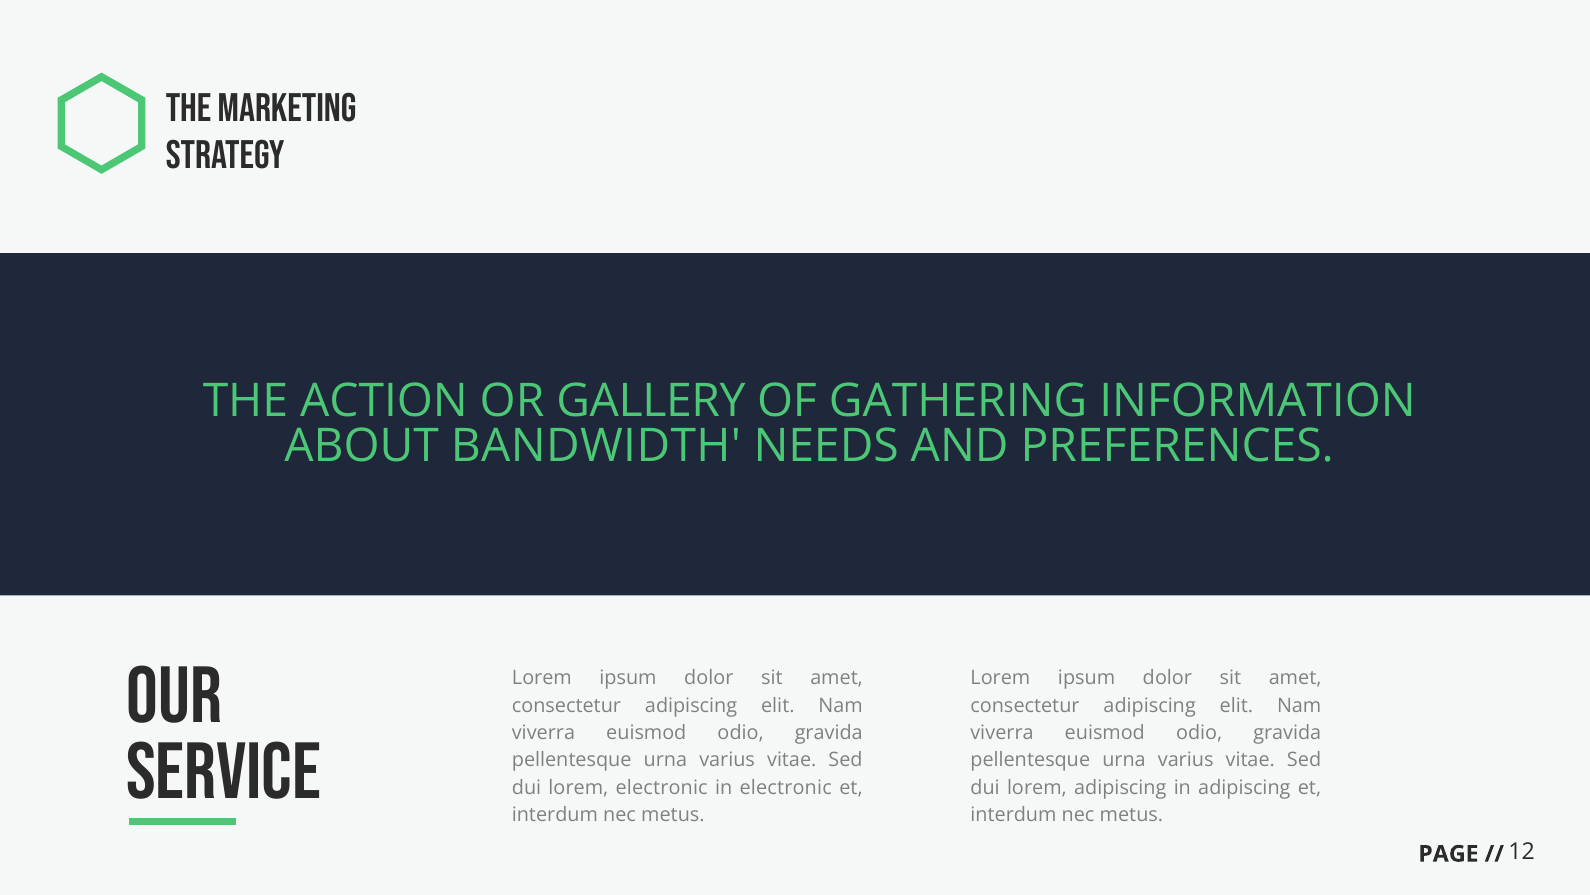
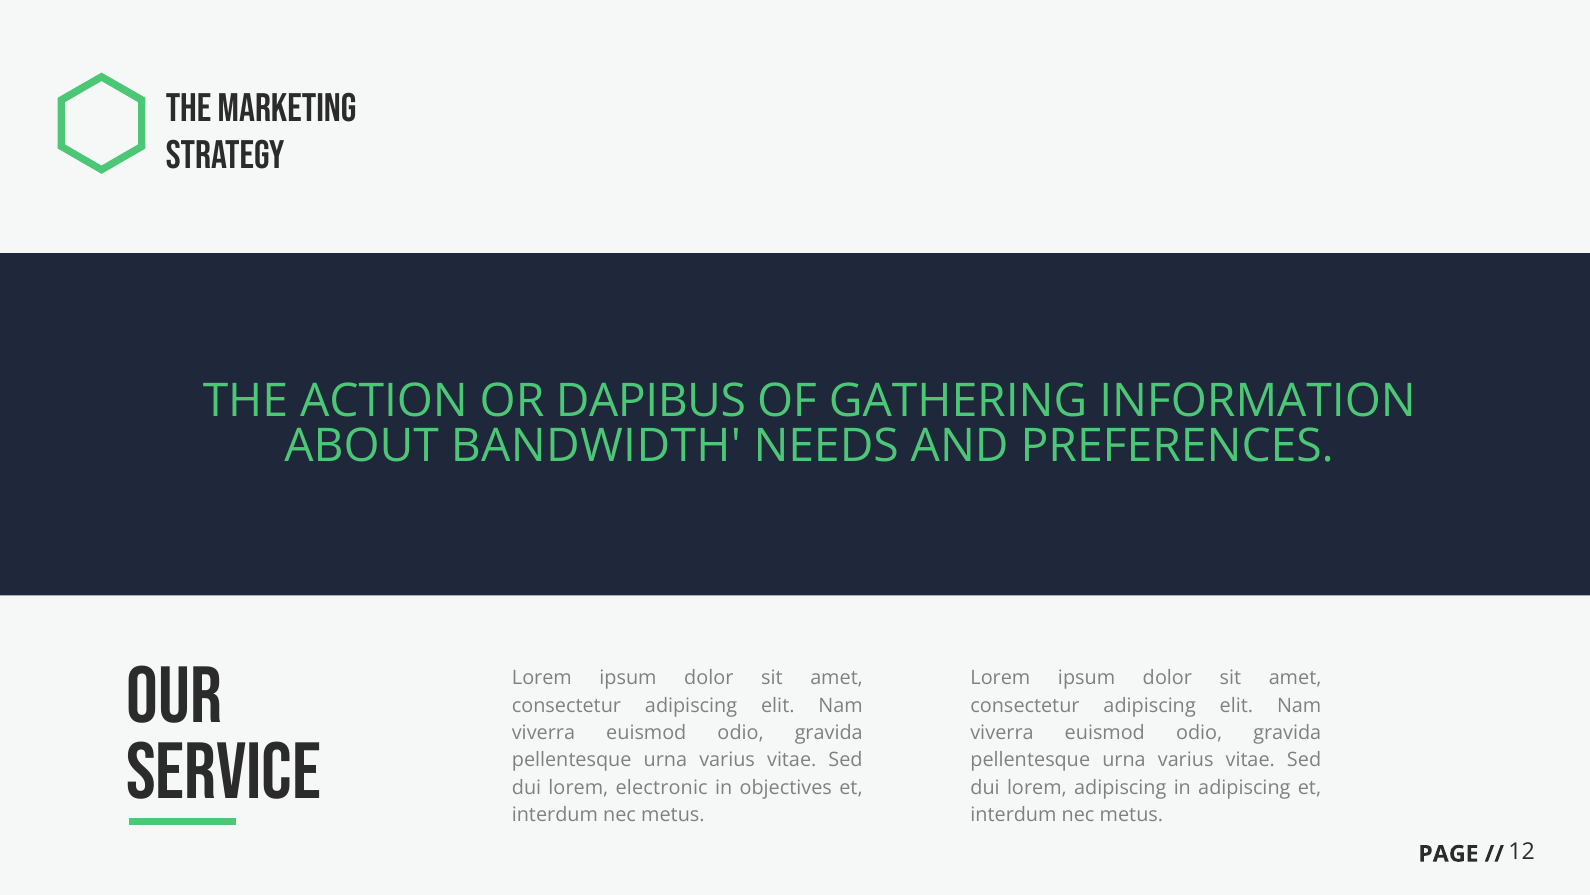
GALLERY: GALLERY -> DAPIBUS
in electronic: electronic -> objectives
